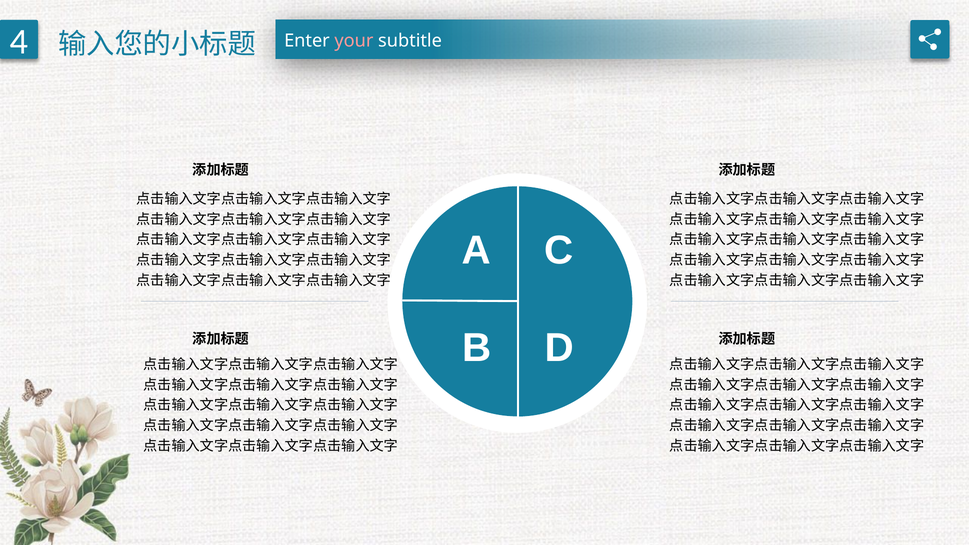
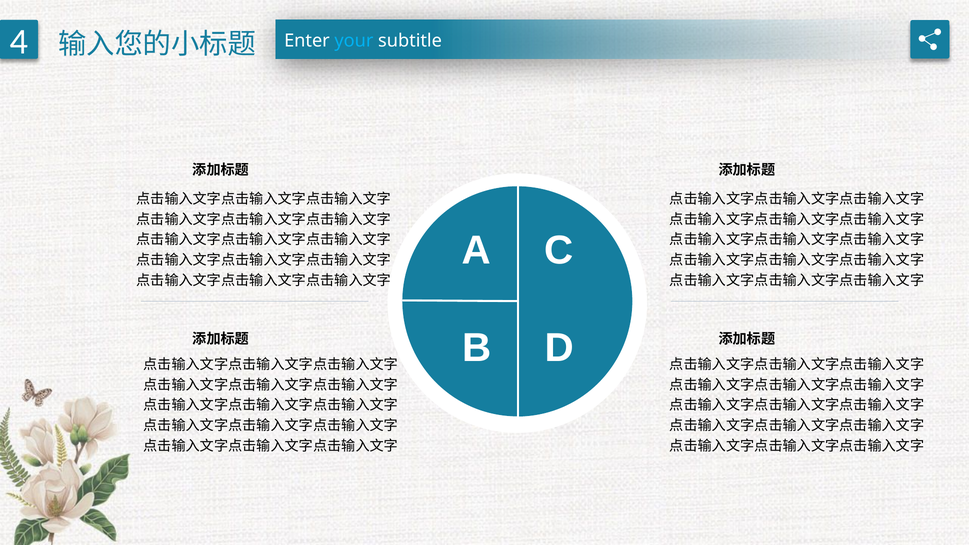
your colour: pink -> light blue
